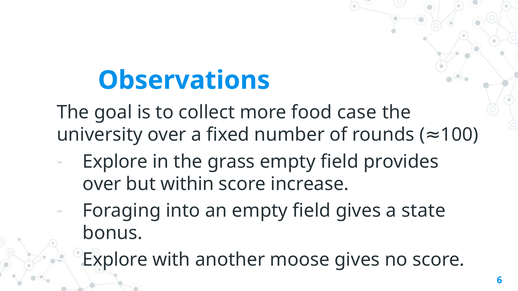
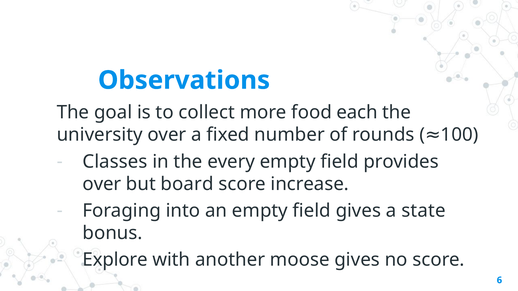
case: case -> each
Explore at (115, 162): Explore -> Classes
grass: grass -> every
within: within -> board
